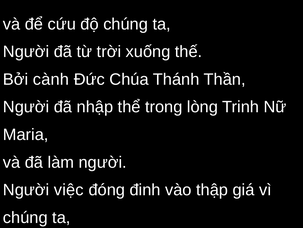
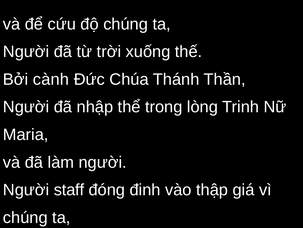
việc: việc -> staff
